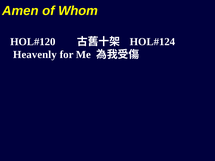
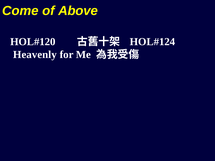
Amen: Amen -> Come
Whom: Whom -> Above
